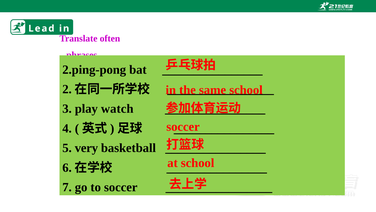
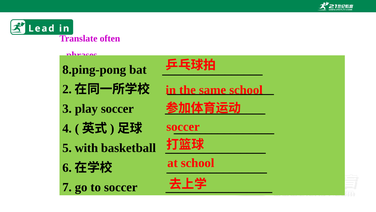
2.ping-pong: 2.ping-pong -> 8.ping-pong
play watch: watch -> soccer
very: very -> with
